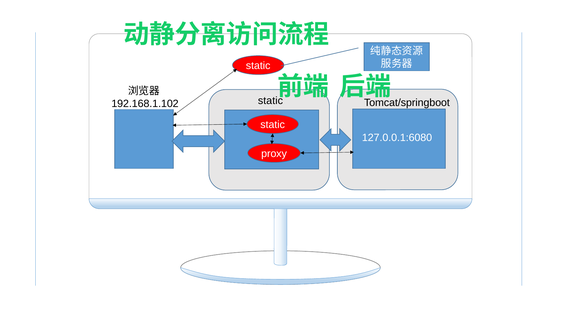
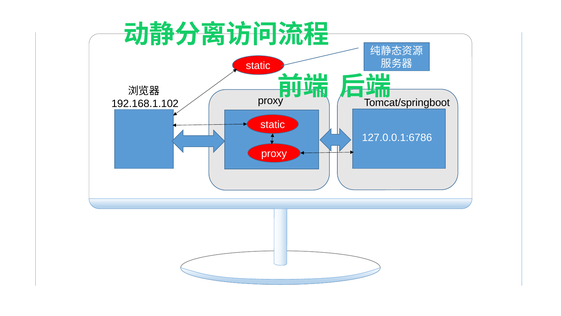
static at (270, 101): static -> proxy
127.0.0.1:6080: 127.0.0.1:6080 -> 127.0.0.1:6786
